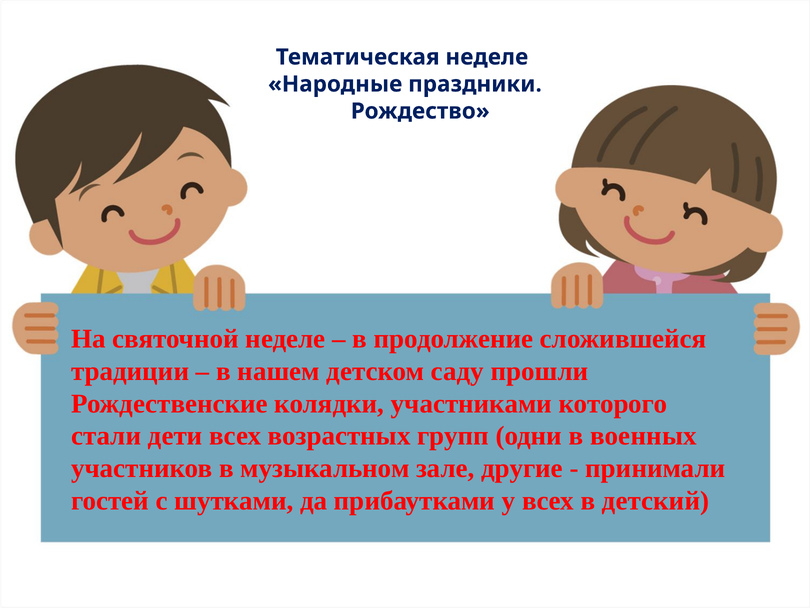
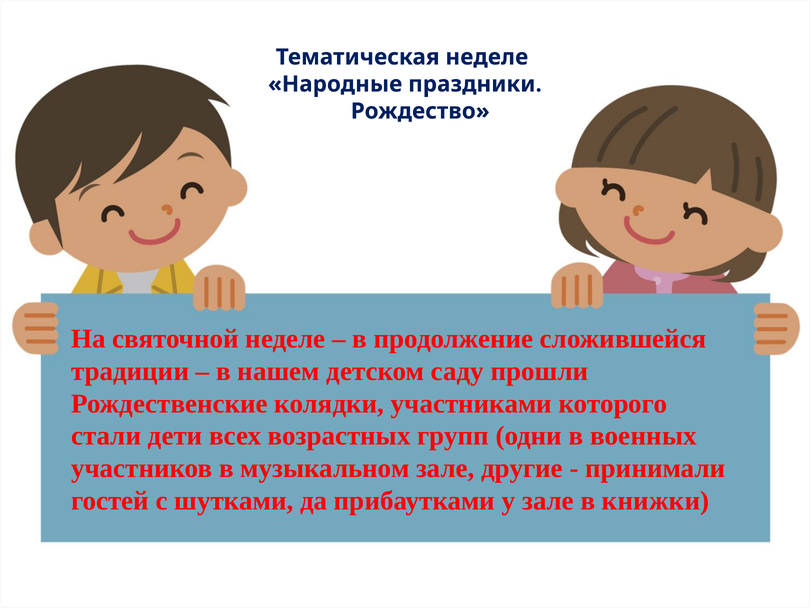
у всех: всех -> зале
детский: детский -> книжки
